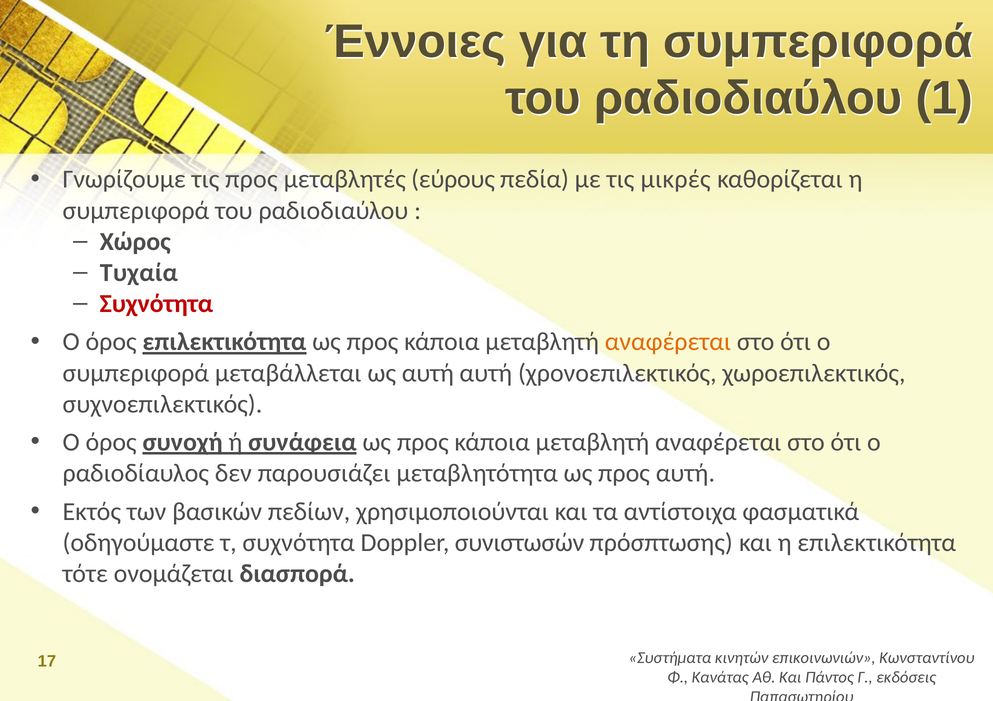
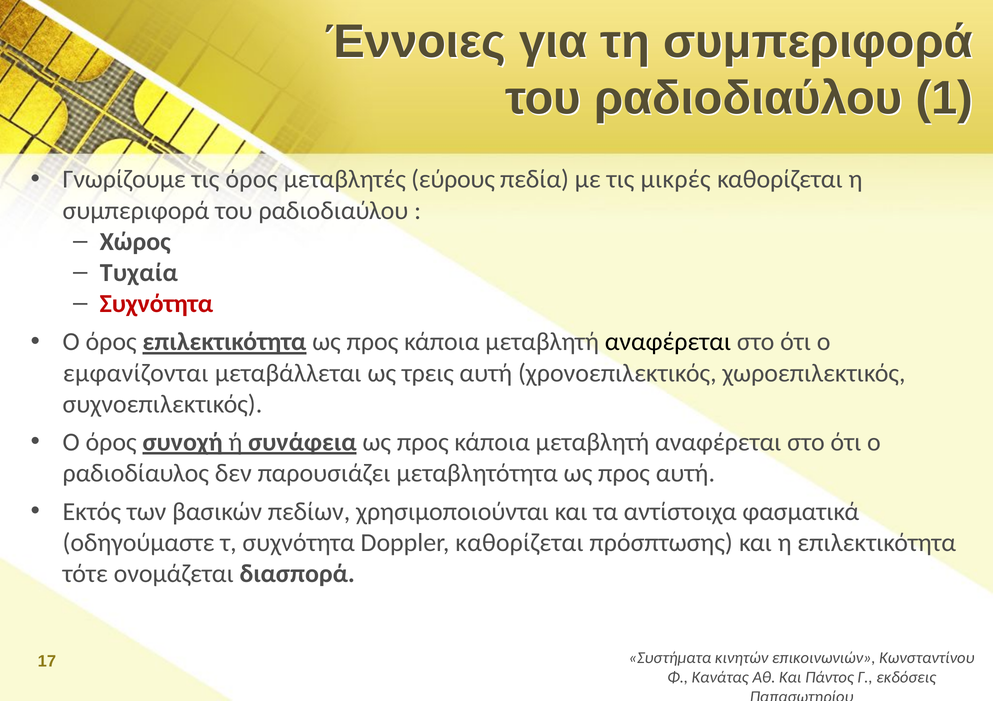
τις προς: προς -> όρος
αναφέρεται at (668, 342) colour: orange -> black
συμπεριφορά at (136, 373): συμπεριφορά -> εμφανίζονται
ως αυτή: αυτή -> τρεις
Doppler συνιστωσών: συνιστωσών -> καθορίζεται
